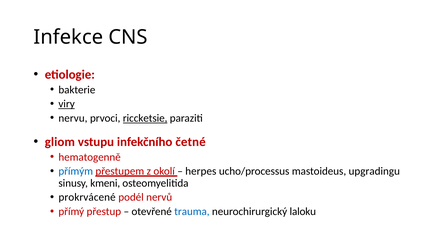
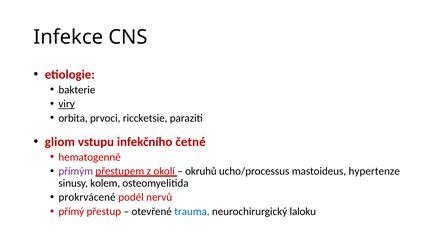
nervu: nervu -> orbita
riccketsie underline: present -> none
přímým colour: blue -> purple
herpes: herpes -> okruhů
upgradingu: upgradingu -> hypertenze
kmeni: kmeni -> kolem
